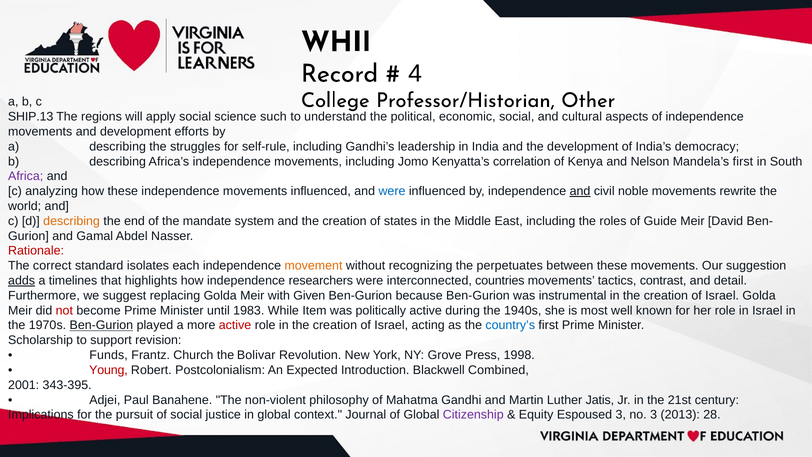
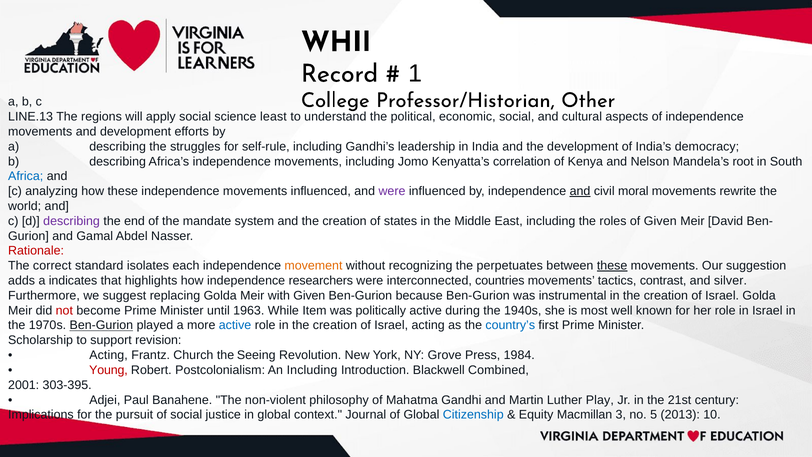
4: 4 -> 1
SHIP.13: SHIP.13 -> LINE.13
such: such -> least
Mandela’s first: first -> root
Africa colour: purple -> blue
were at (392, 191) colour: blue -> purple
noble: noble -> moral
describing at (72, 221) colour: orange -> purple
of Guide: Guide -> Given
these at (612, 266) underline: none -> present
adds underline: present -> none
timelines: timelines -> indicates
detail: detail -> silver
1983: 1983 -> 1963
active at (235, 325) colour: red -> blue
Funds at (109, 355): Funds -> Acting
Bolivar: Bolivar -> Seeing
1998: 1998 -> 1984
An Expected: Expected -> Including
343-395: 343-395 -> 303-395
Jatis: Jatis -> Play
Citizenship colour: purple -> blue
Espoused: Espoused -> Macmillan
no 3: 3 -> 5
28: 28 -> 10
